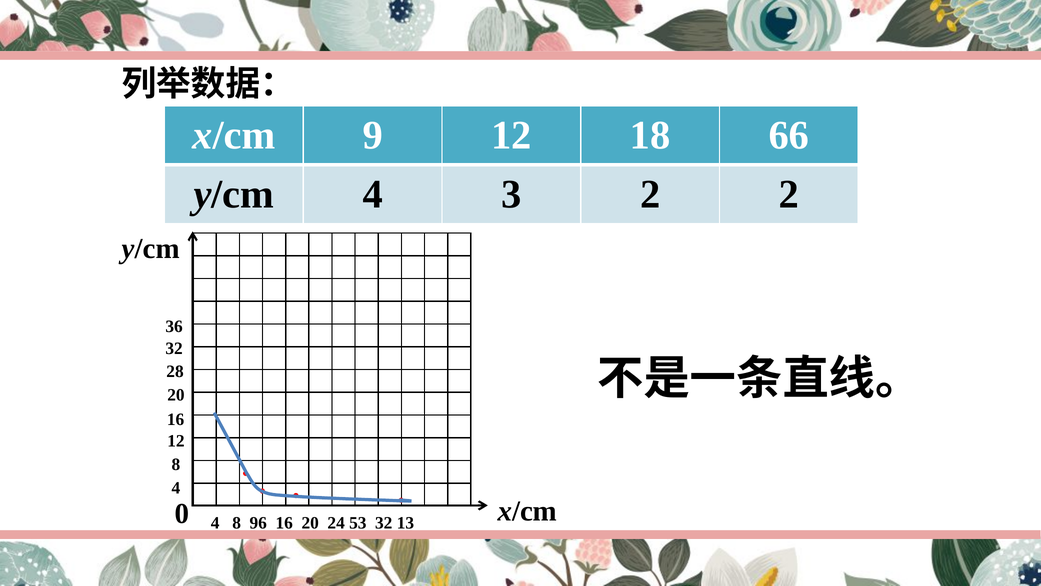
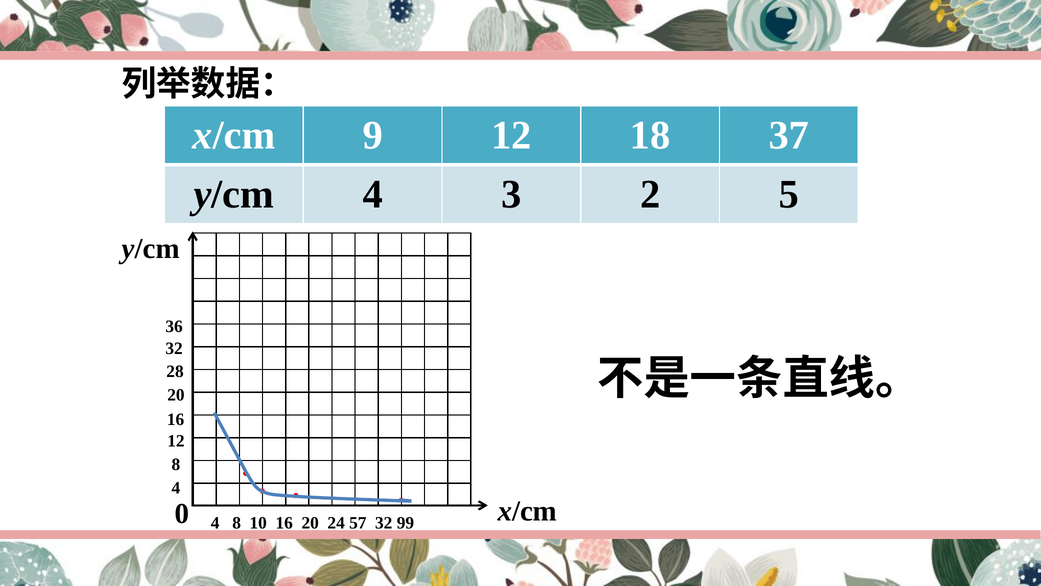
66: 66 -> 37
2 2: 2 -> 5
96: 96 -> 10
53: 53 -> 57
13: 13 -> 99
